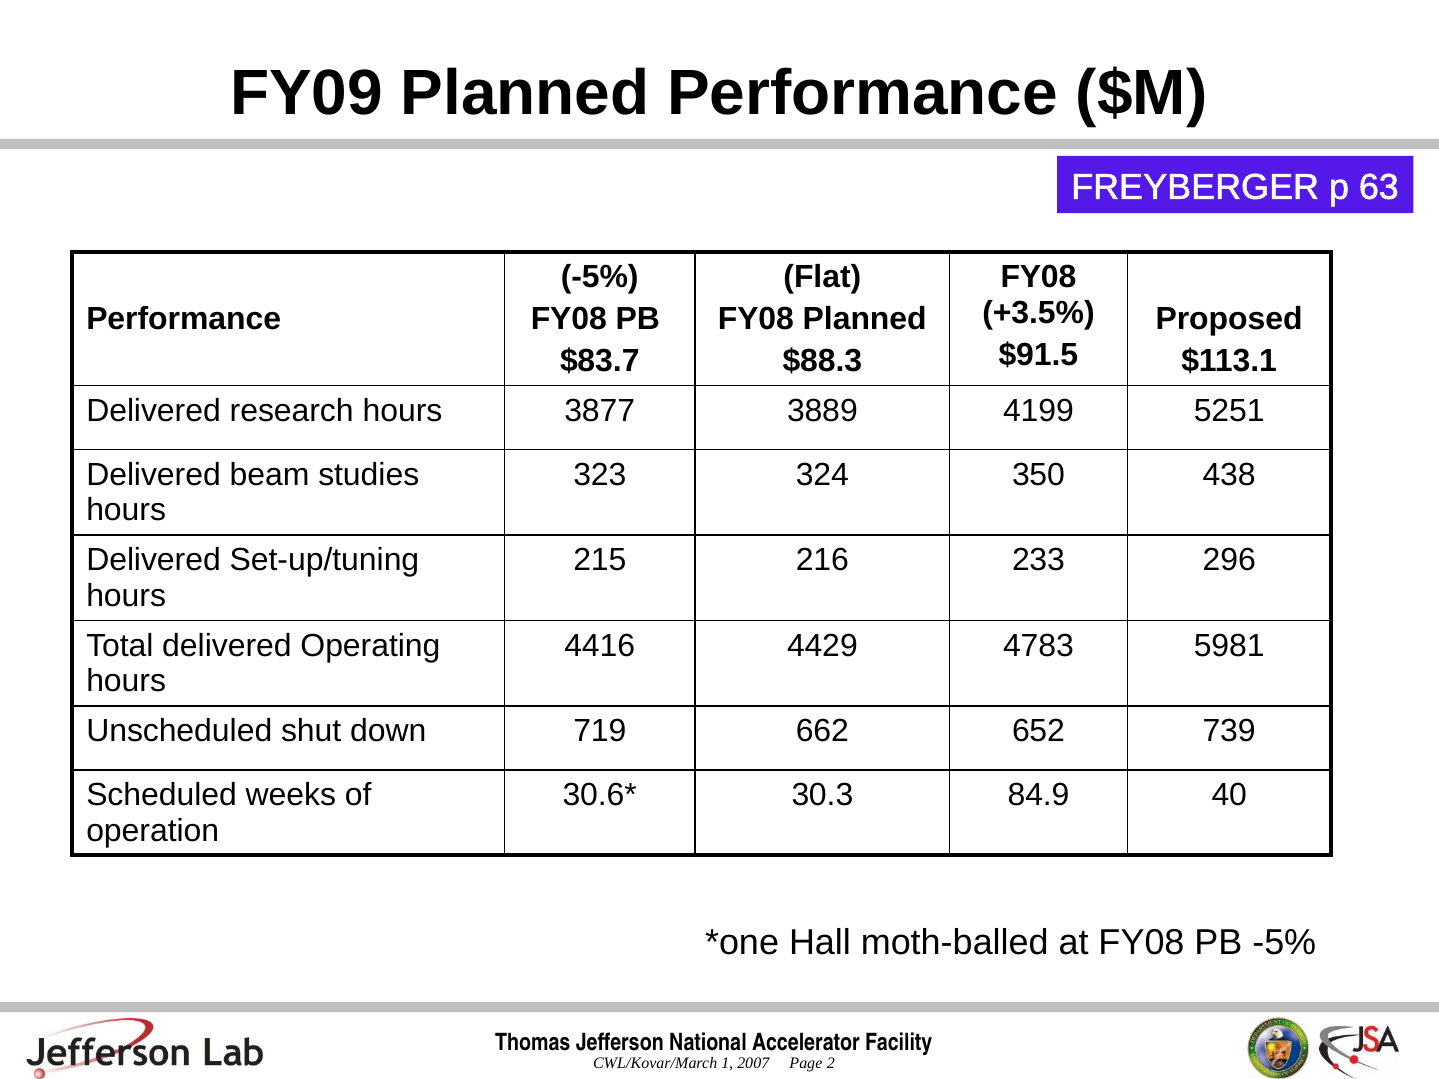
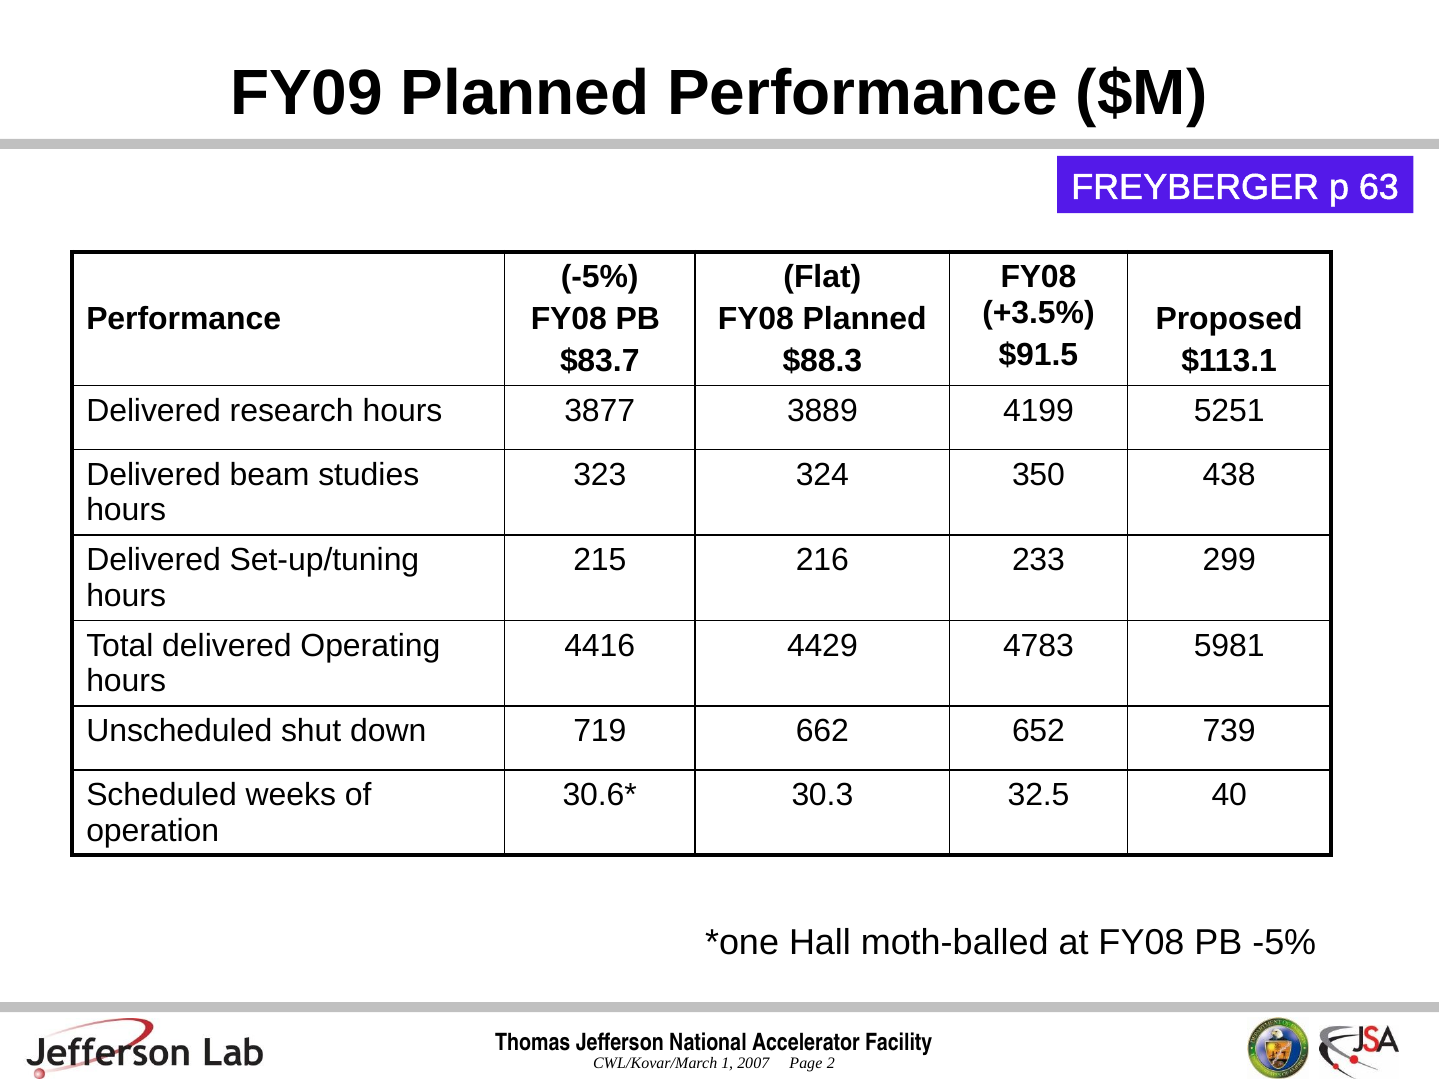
296: 296 -> 299
84.9: 84.9 -> 32.5
